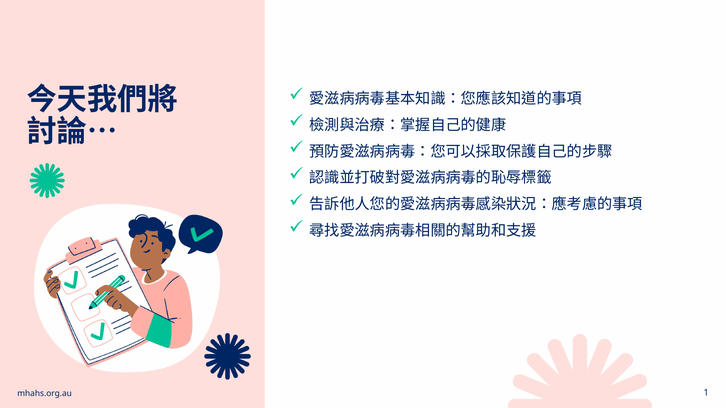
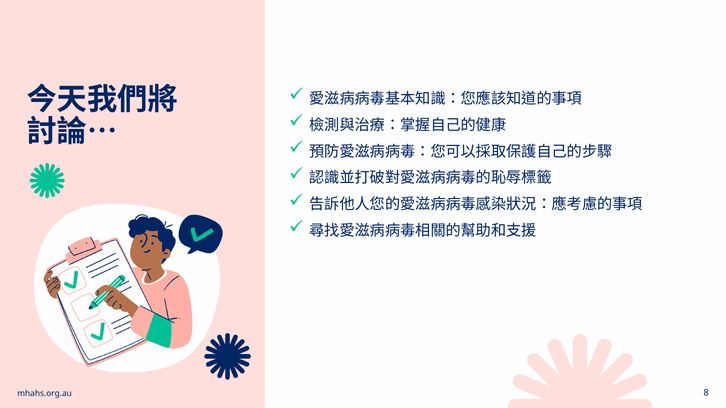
1: 1 -> 8
